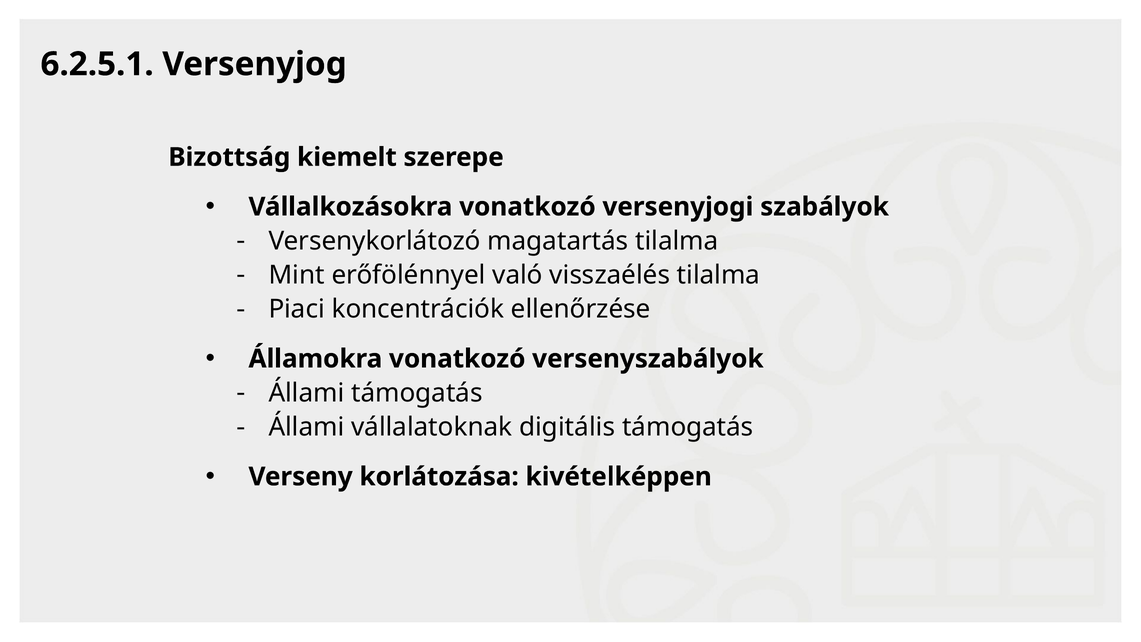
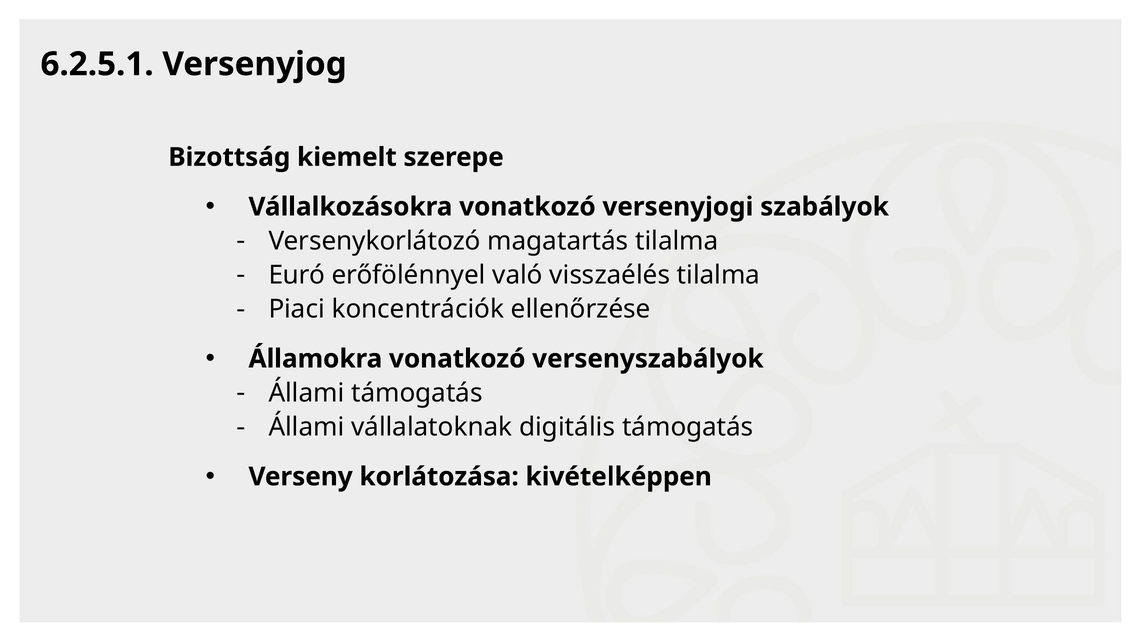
Mint: Mint -> Euró
